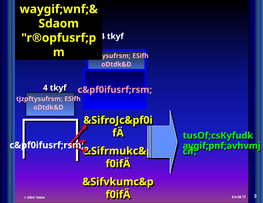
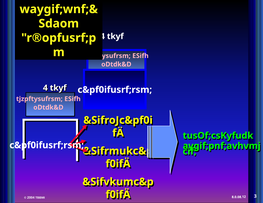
c&pf0ifusrf;rsm at (115, 90) colour: pink -> white
